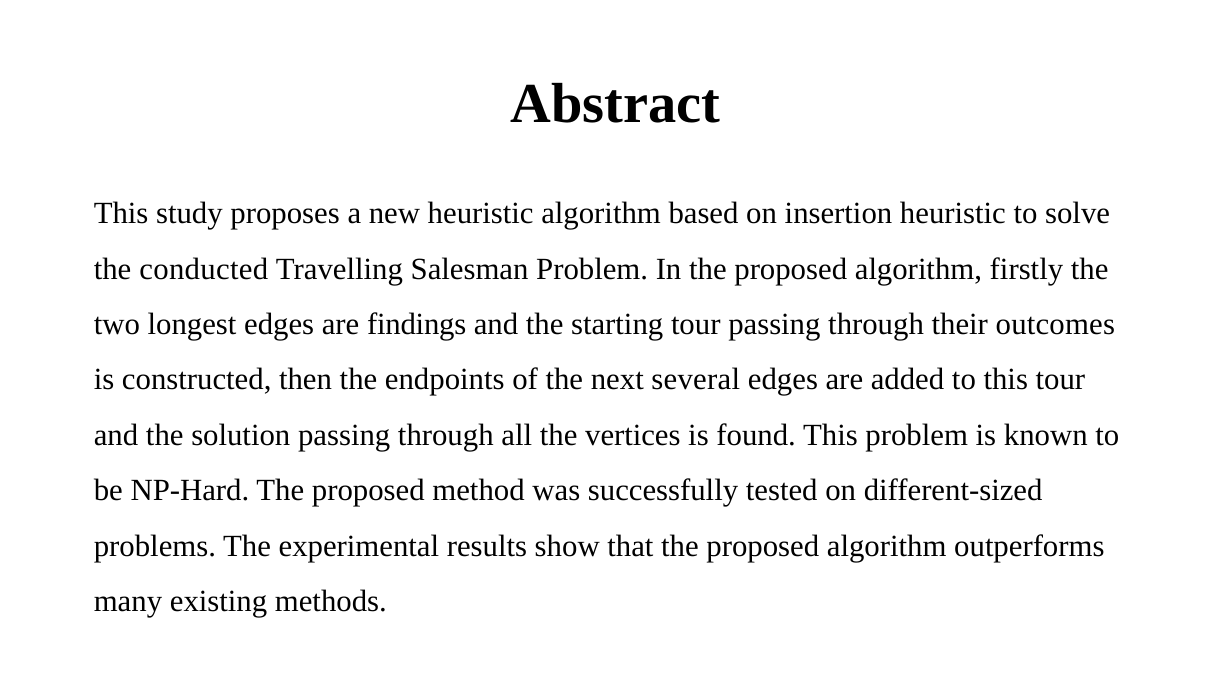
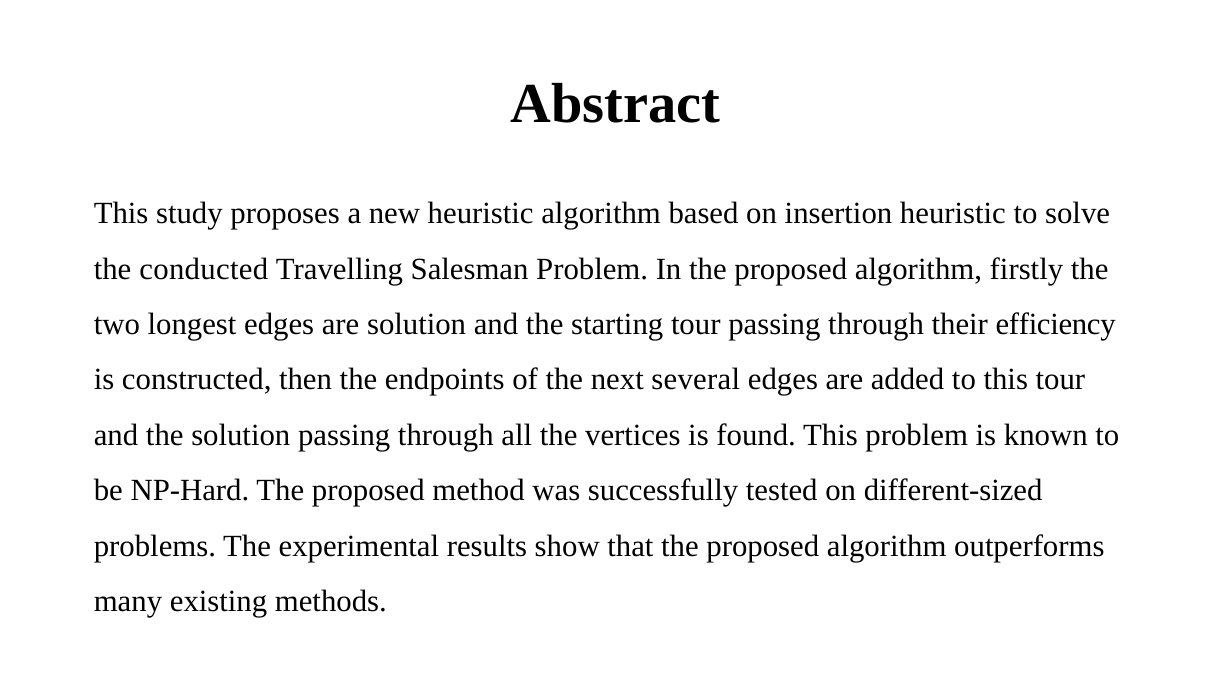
are findings: findings -> solution
outcomes: outcomes -> efficiency
